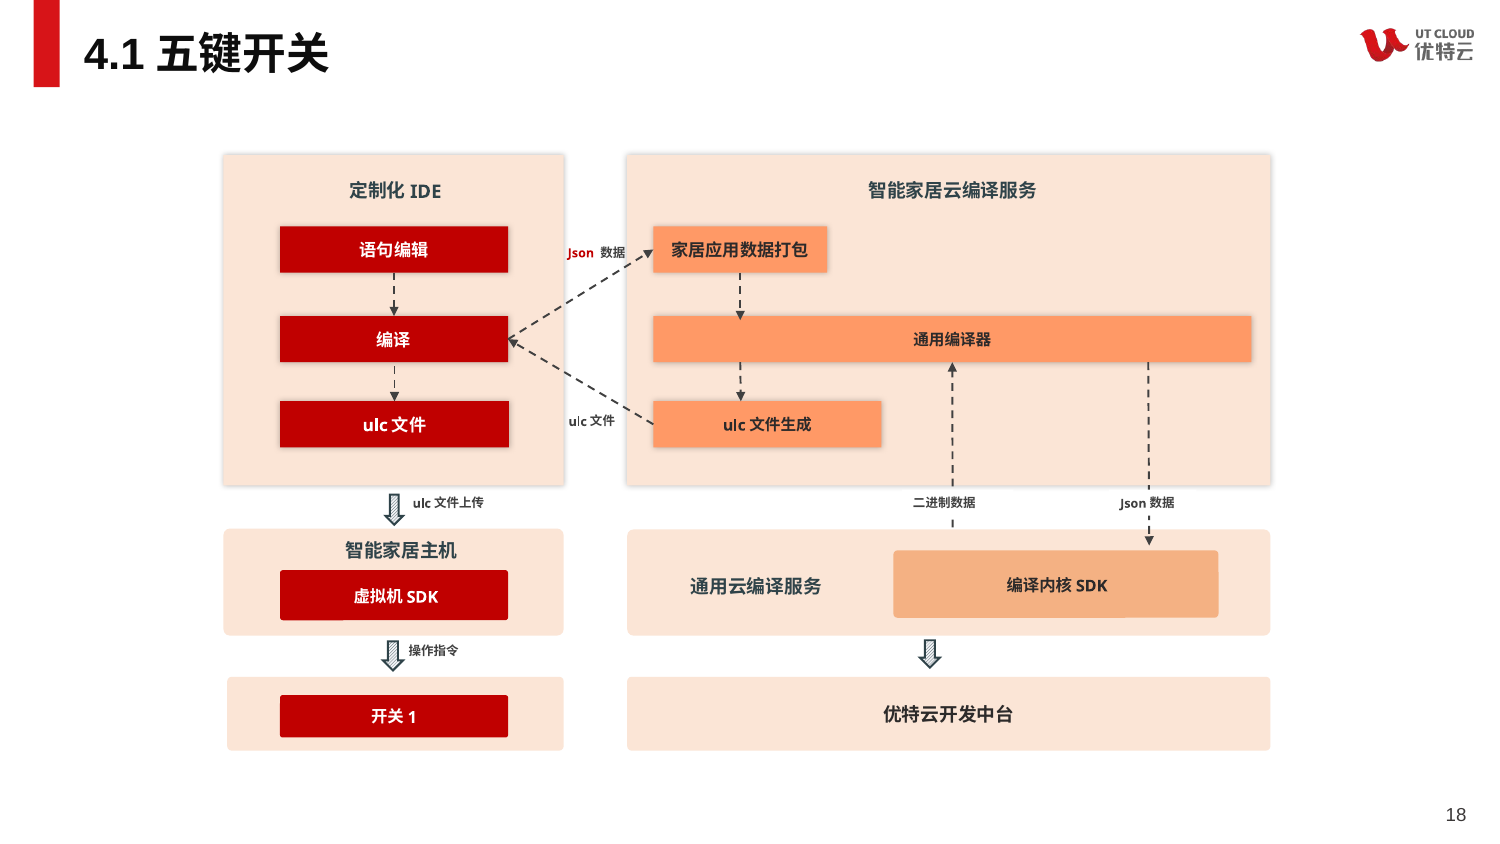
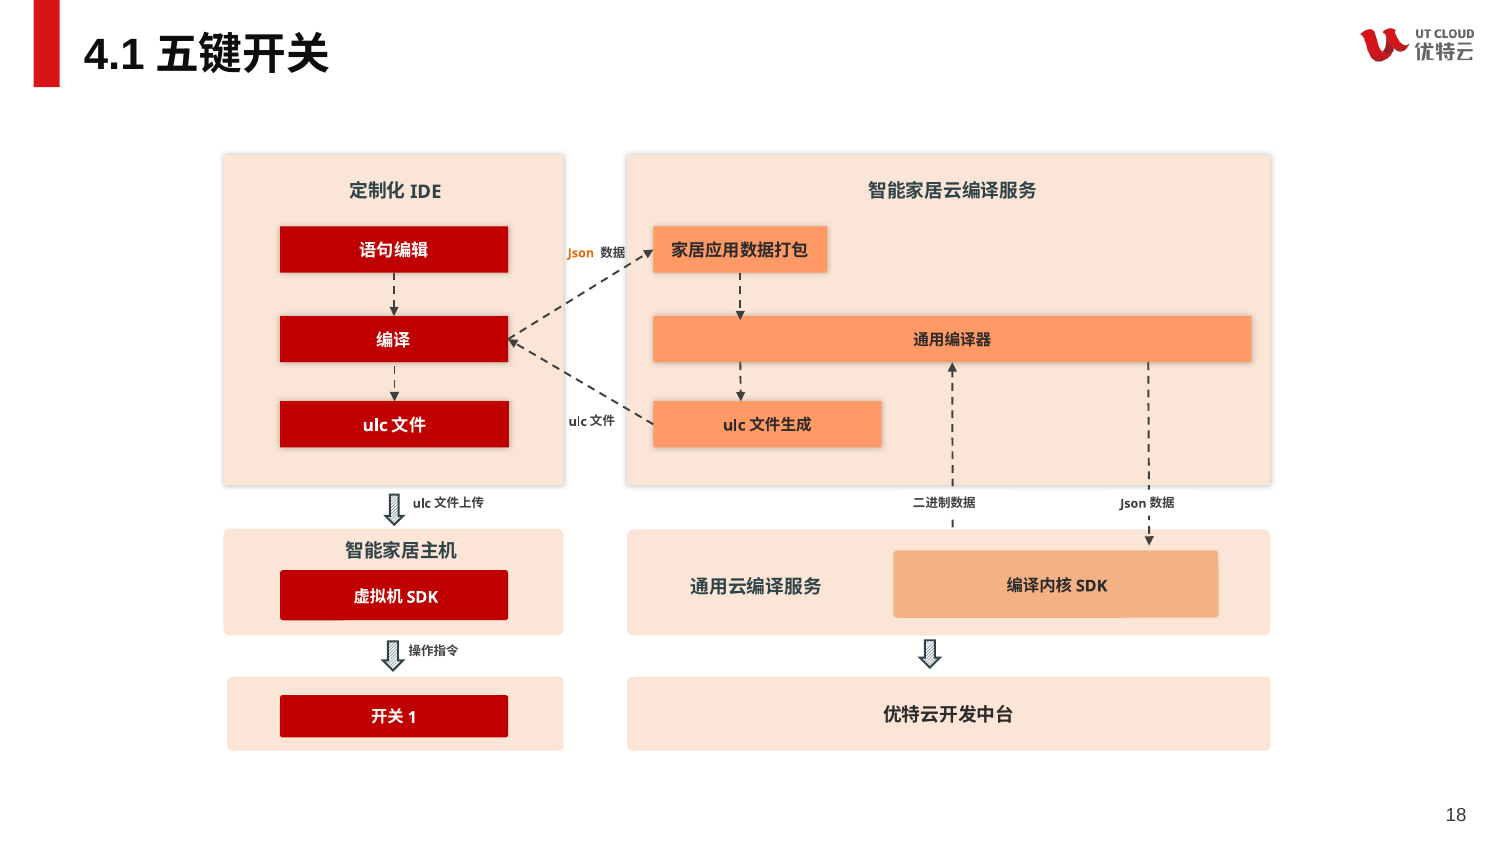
Json colour: red -> orange
